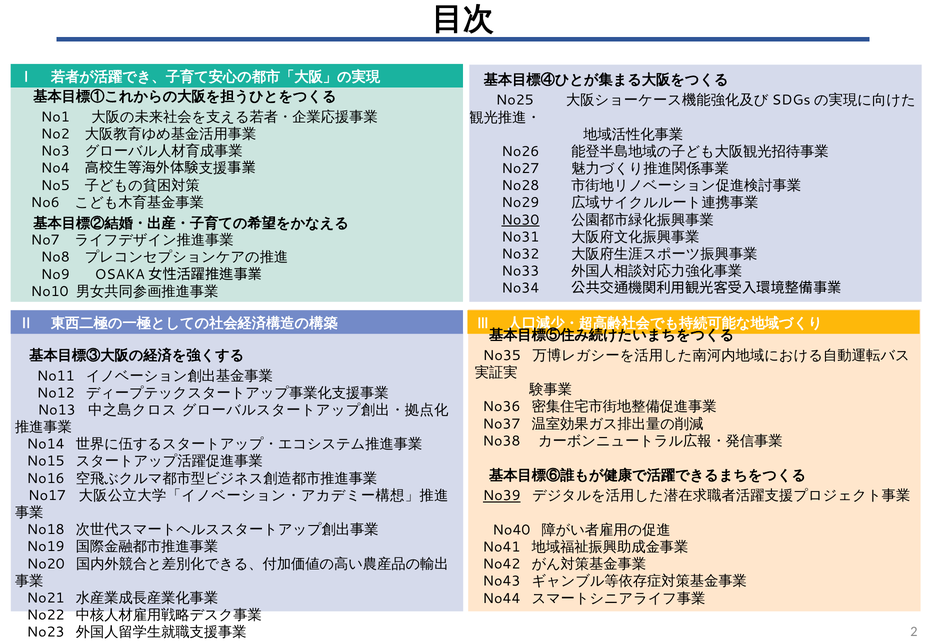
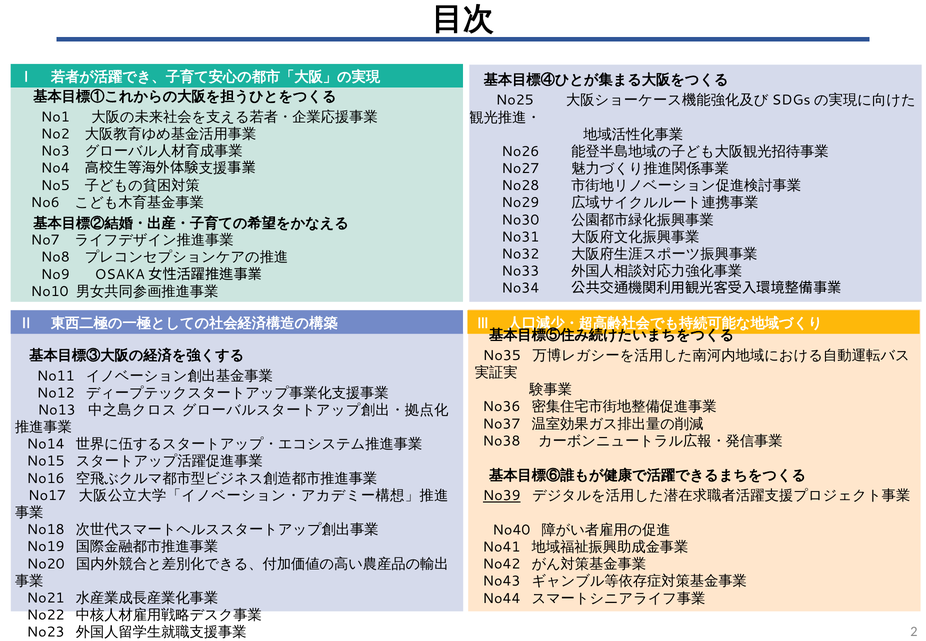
No30 underline: present -> none
